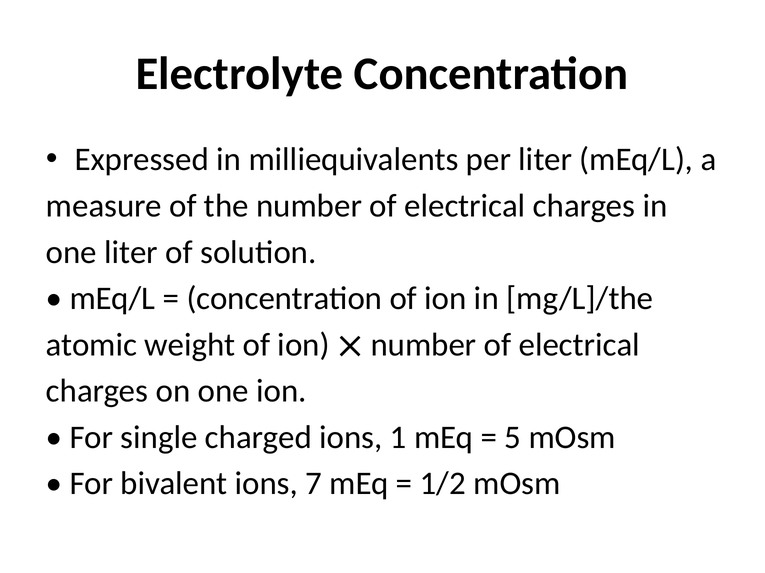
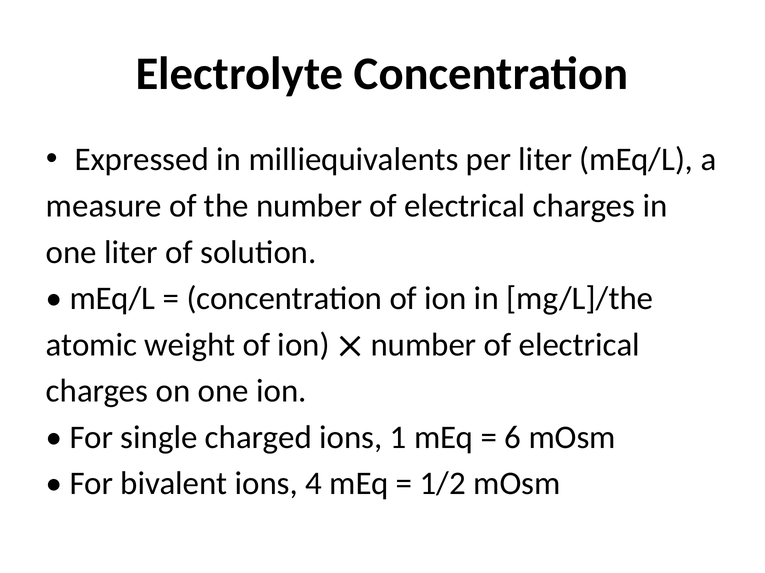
5: 5 -> 6
7: 7 -> 4
